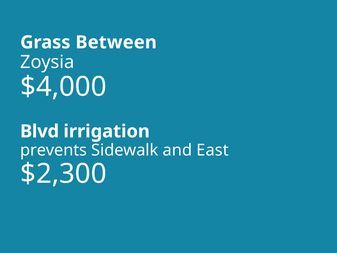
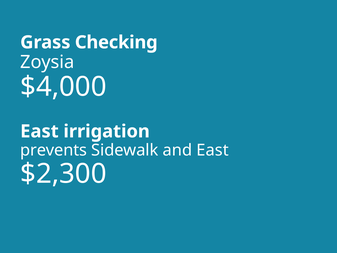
Between: Between -> Checking
Blvd at (40, 131): Blvd -> East
